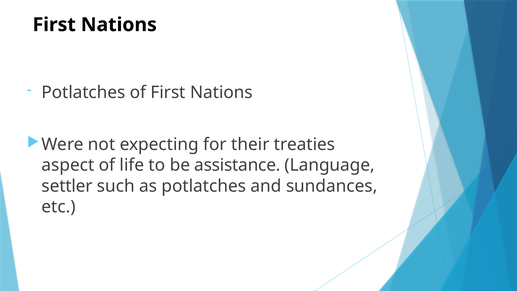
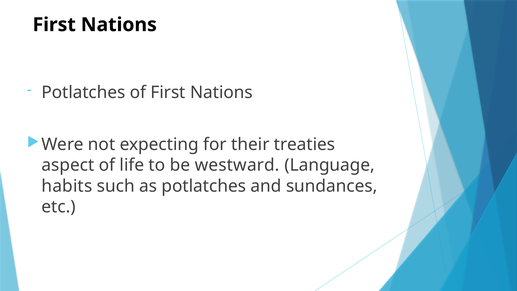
assistance: assistance -> westward
settler: settler -> habits
